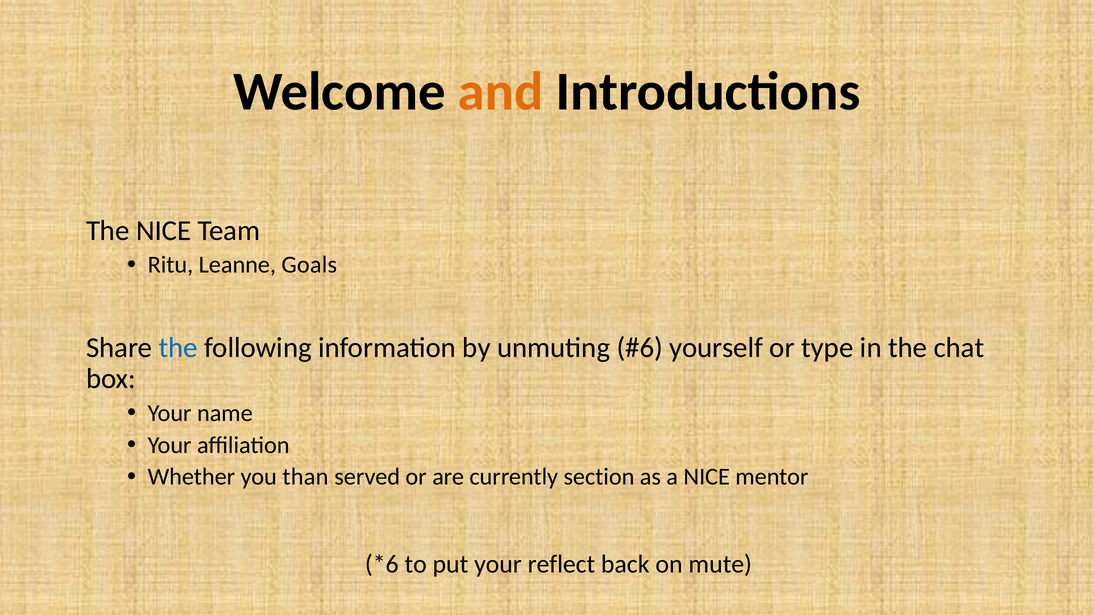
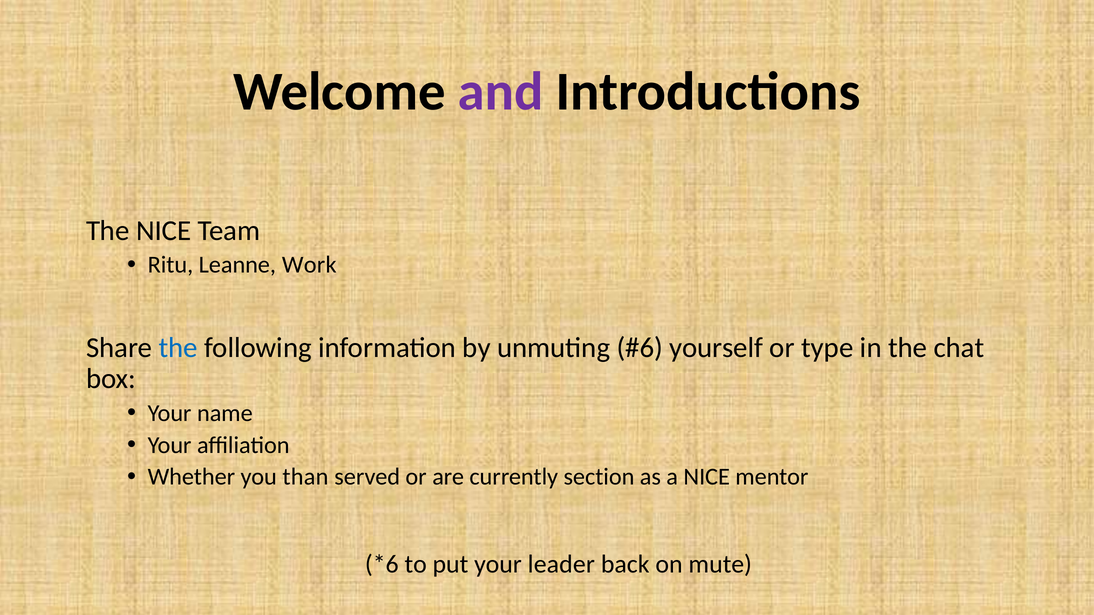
and colour: orange -> purple
Goals: Goals -> Work
reflect: reflect -> leader
